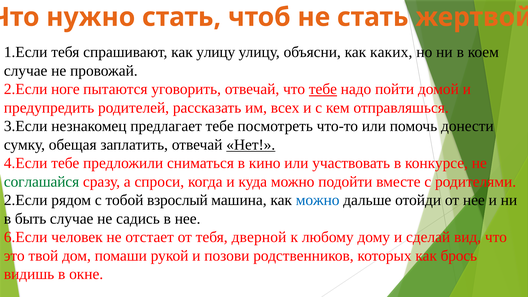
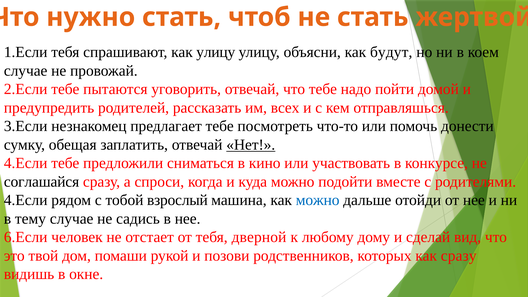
каких: каких -> будут
2.Если ноге: ноге -> тебе
тебе at (323, 89) underline: present -> none
соглашайся colour: green -> black
2.Если at (26, 200): 2.Если -> 4.Если
быть: быть -> тему
как брось: брось -> сразу
